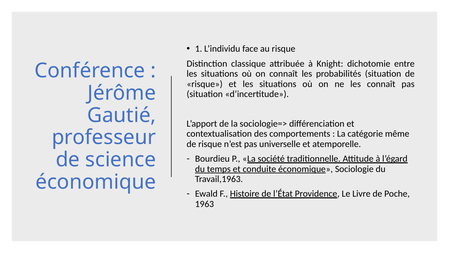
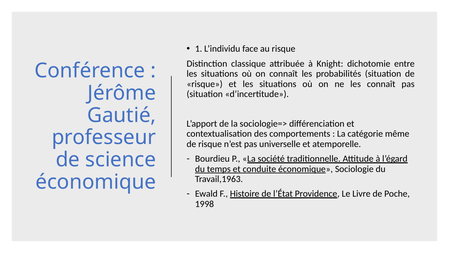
1963: 1963 -> 1998
